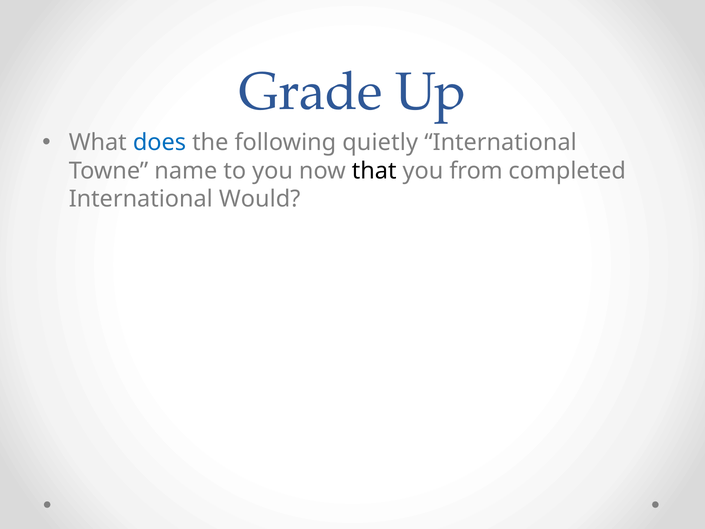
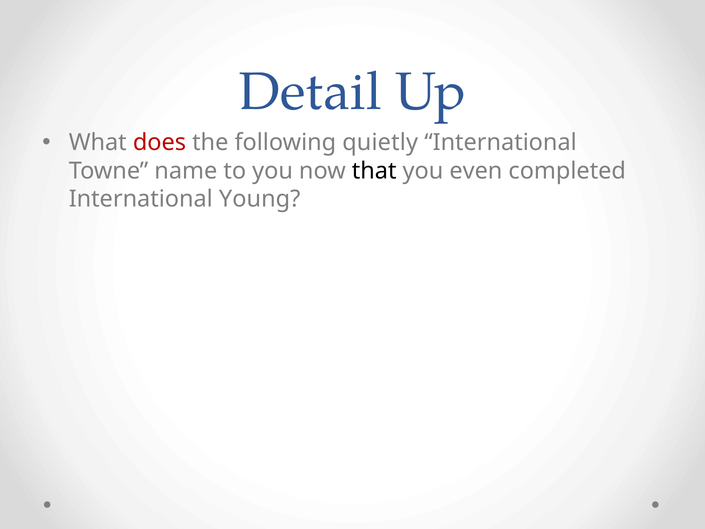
Grade: Grade -> Detail
does colour: blue -> red
from: from -> even
Would: Would -> Young
